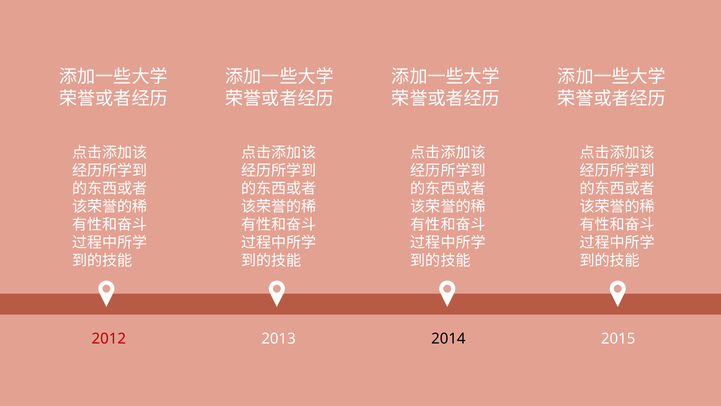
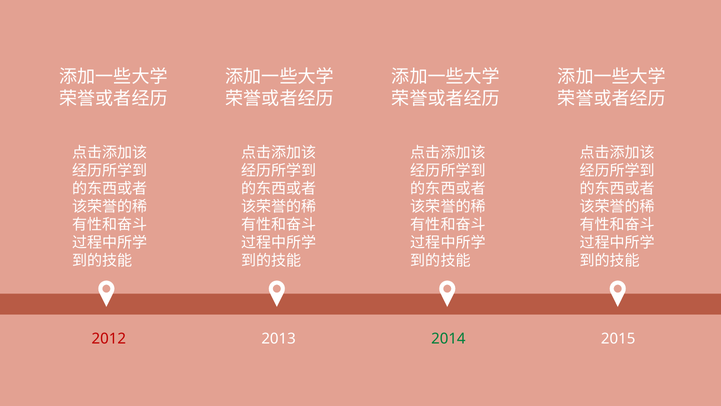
2014 colour: black -> green
